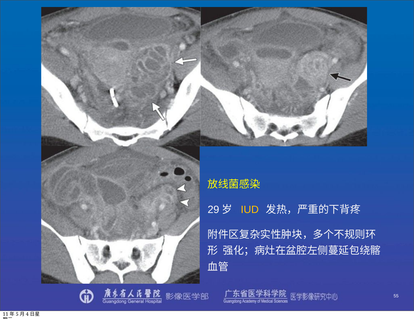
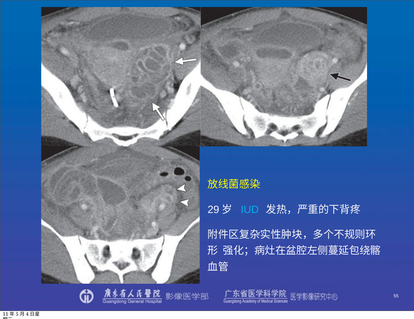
IUD colour: yellow -> light blue
